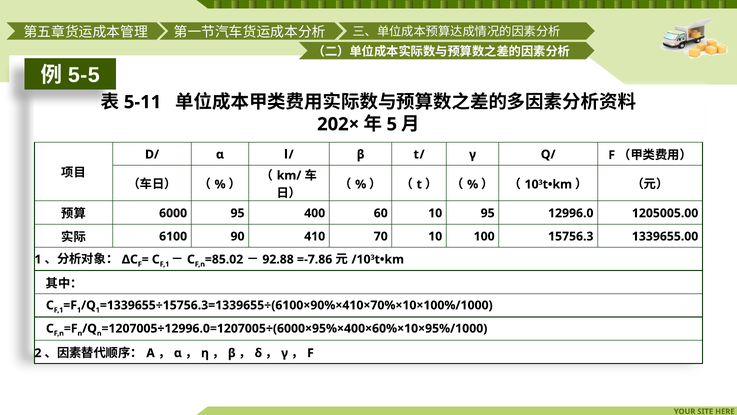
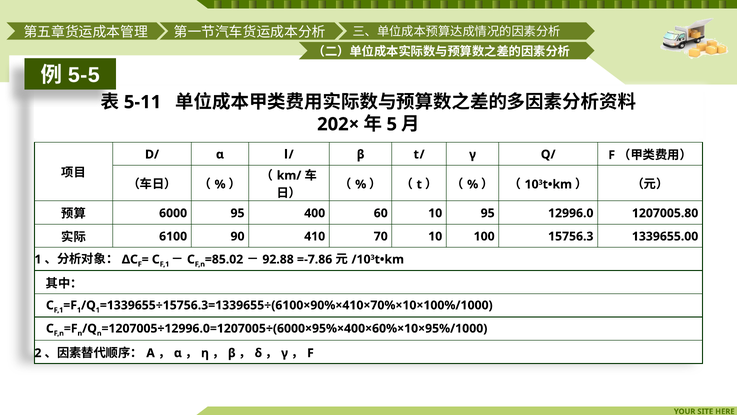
1205005.00: 1205005.00 -> 1207005.80
